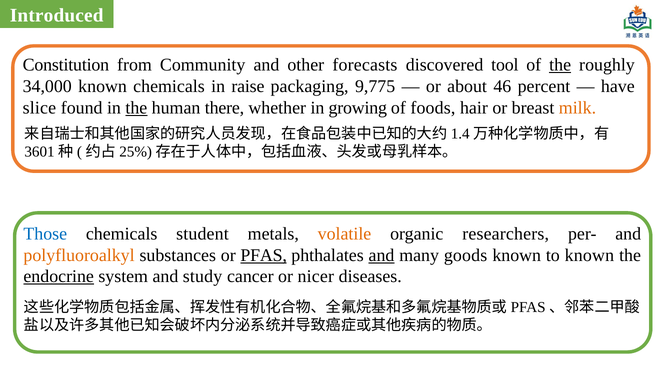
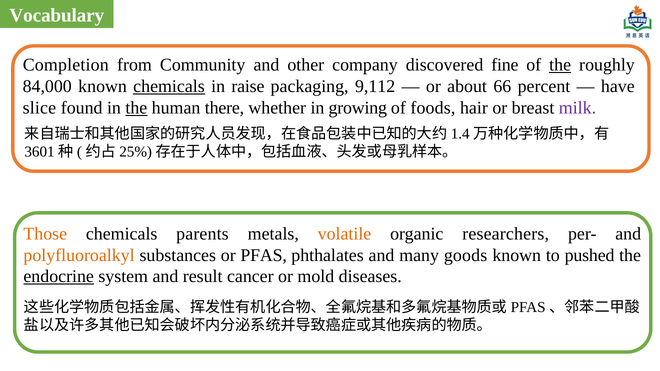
Introduced: Introduced -> Vocabulary
Constitution: Constitution -> Completion
forecasts: forecasts -> company
tool: tool -> fine
34,000: 34,000 -> 84,000
chemicals at (169, 86) underline: none -> present
9,775: 9,775 -> 9,112
46: 46 -> 66
milk colour: orange -> purple
Those colour: blue -> orange
student: student -> parents
PFAS underline: present -> none
and at (382, 255) underline: present -> none
to known: known -> pushed
study: study -> result
nicer: nicer -> mold
